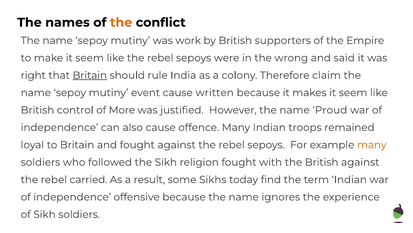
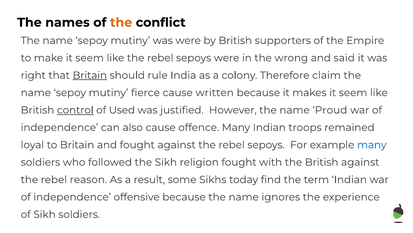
was work: work -> were
event: event -> fierce
control underline: none -> present
More: More -> Used
many at (372, 144) colour: orange -> blue
carried: carried -> reason
